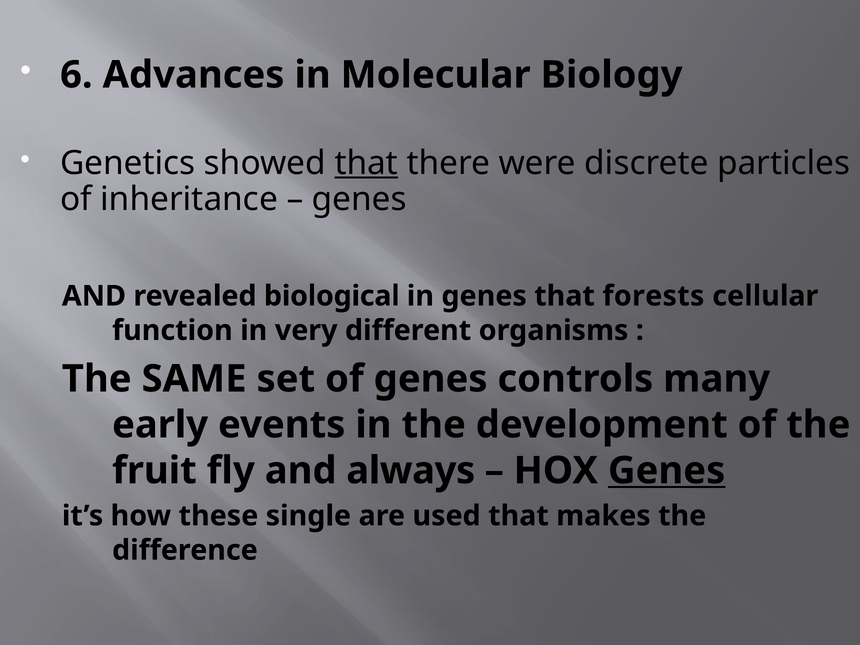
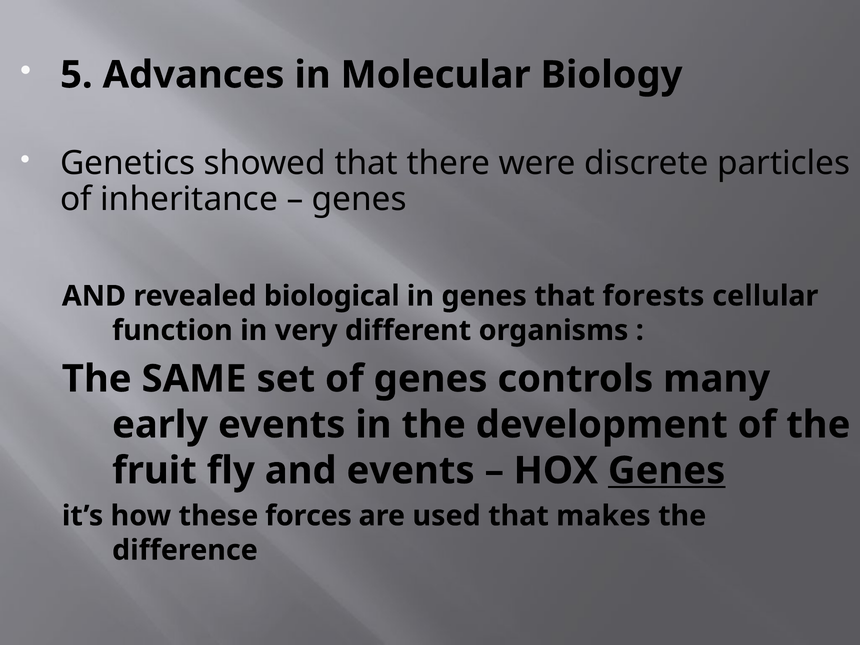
6: 6 -> 5
that at (366, 163) underline: present -> none
and always: always -> events
single: single -> forces
